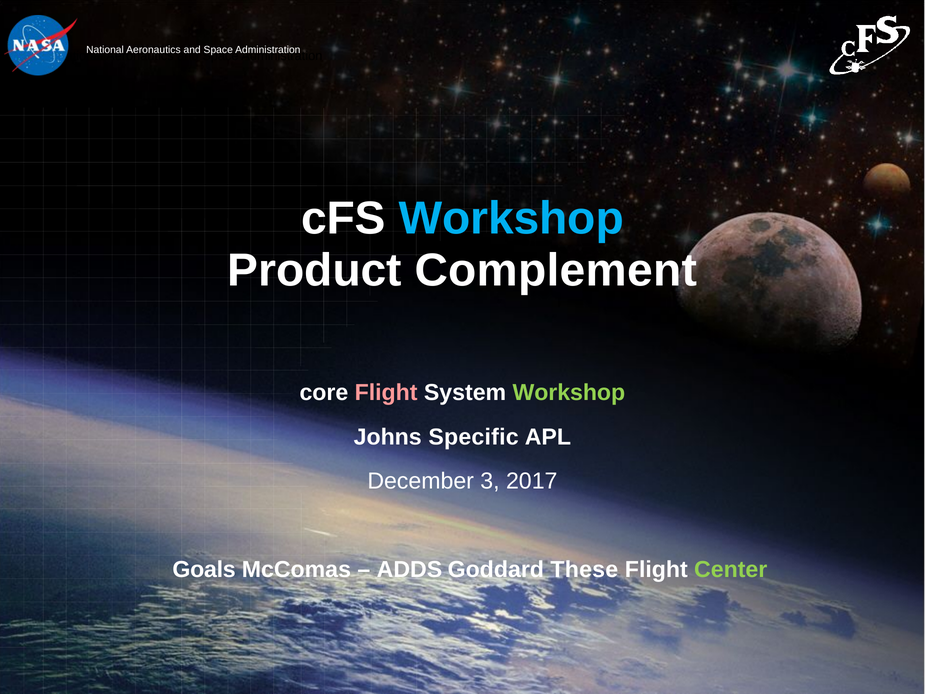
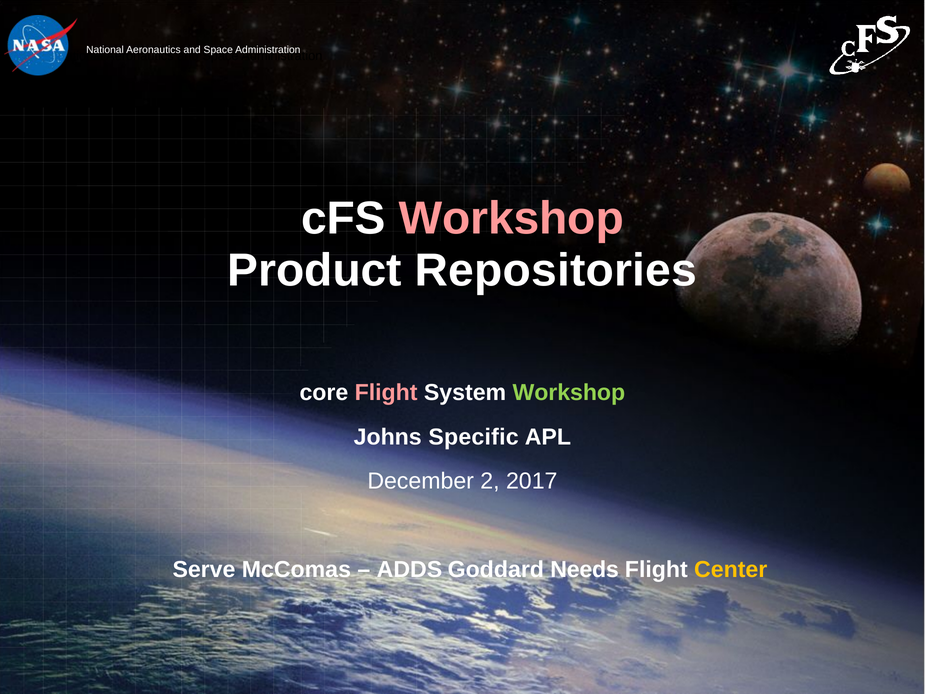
Workshop at (511, 218) colour: light blue -> pink
Complement: Complement -> Repositories
3: 3 -> 2
Goals: Goals -> Serve
These: These -> Needs
Center colour: light green -> yellow
